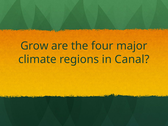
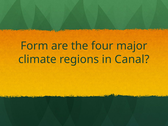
Grow: Grow -> Form
